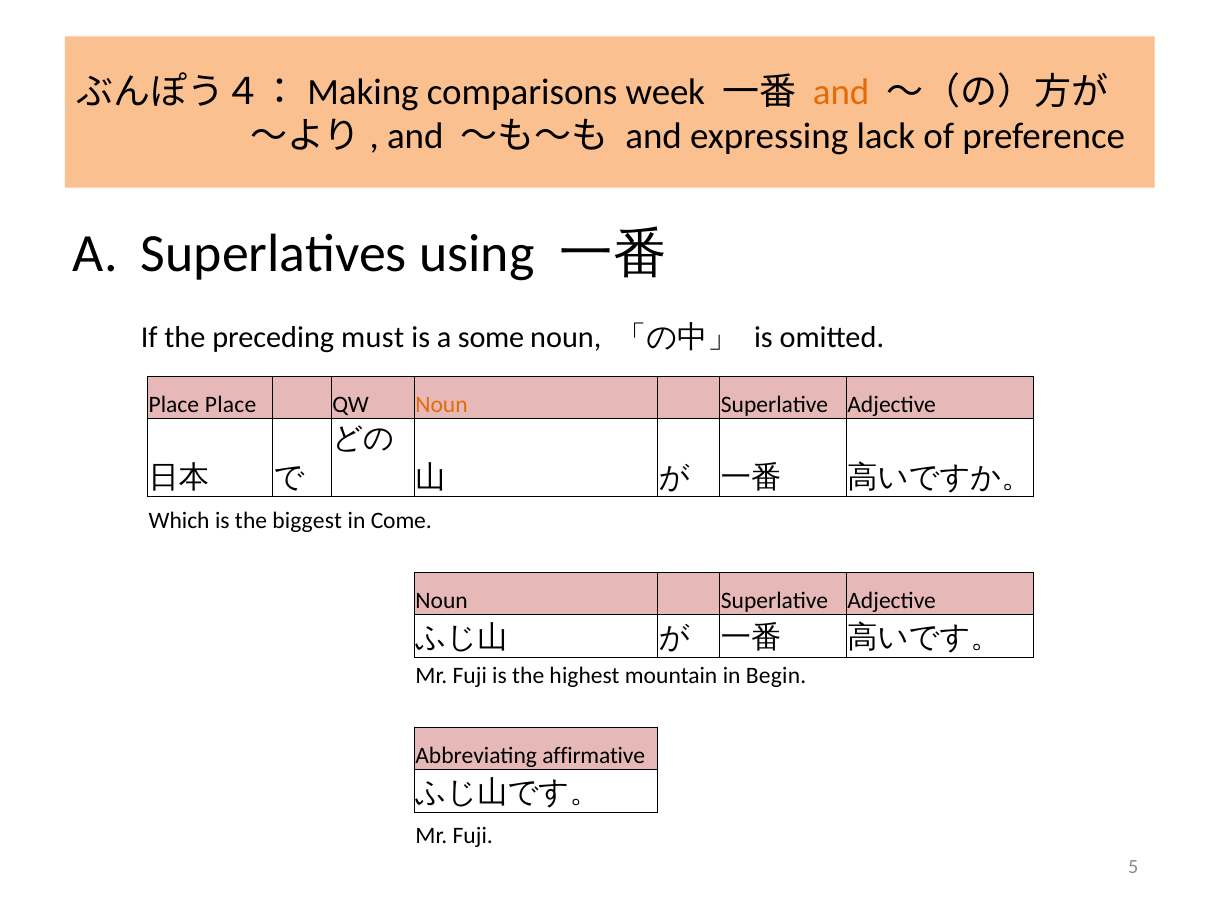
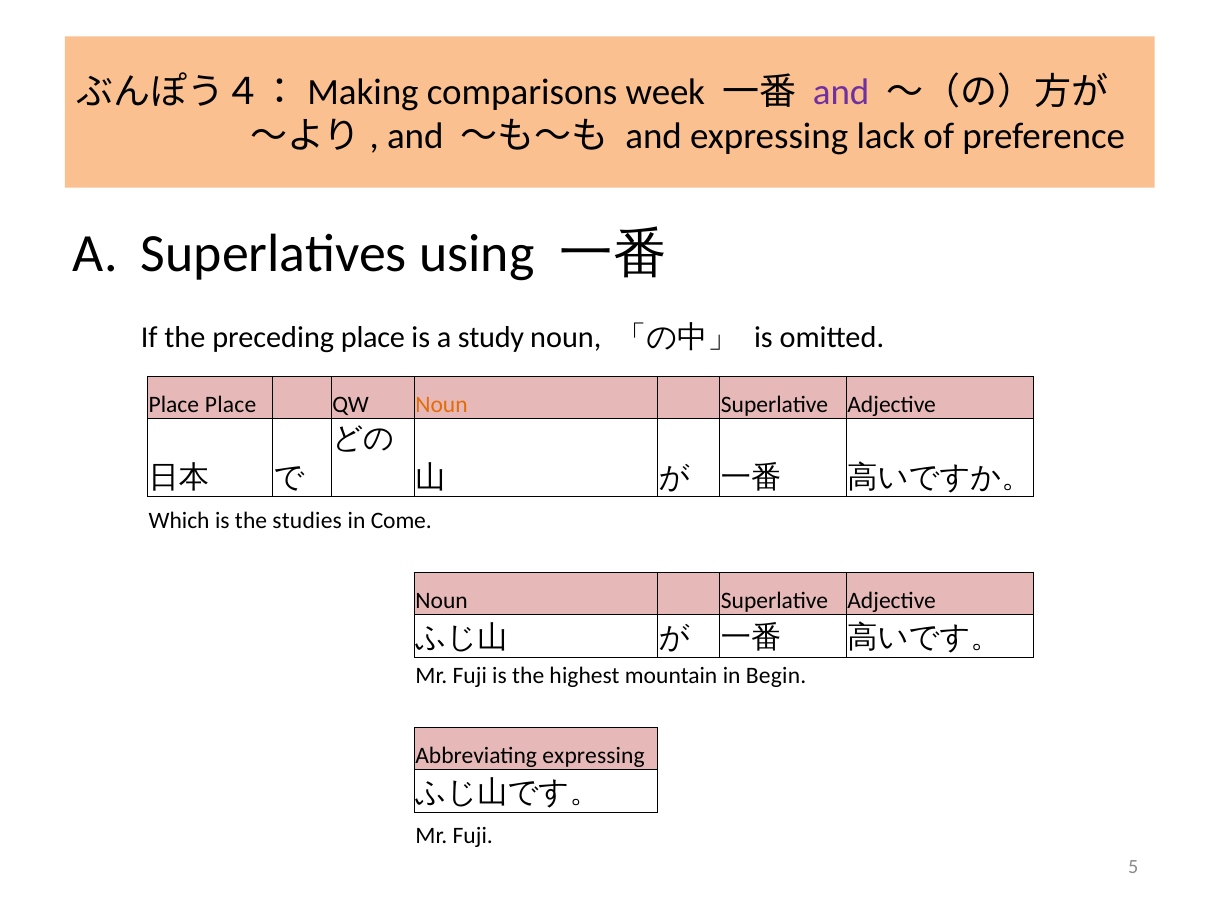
and at (841, 92) colour: orange -> purple
preceding must: must -> place
some: some -> study
biggest: biggest -> studies
Abbreviating affirmative: affirmative -> expressing
